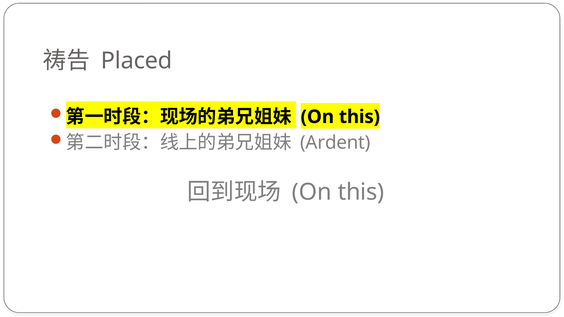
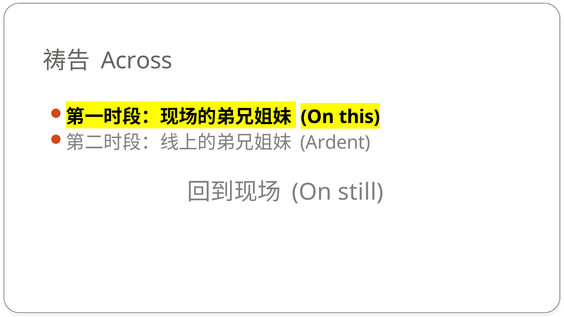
Placed: Placed -> Across
this at (361, 192): this -> still
